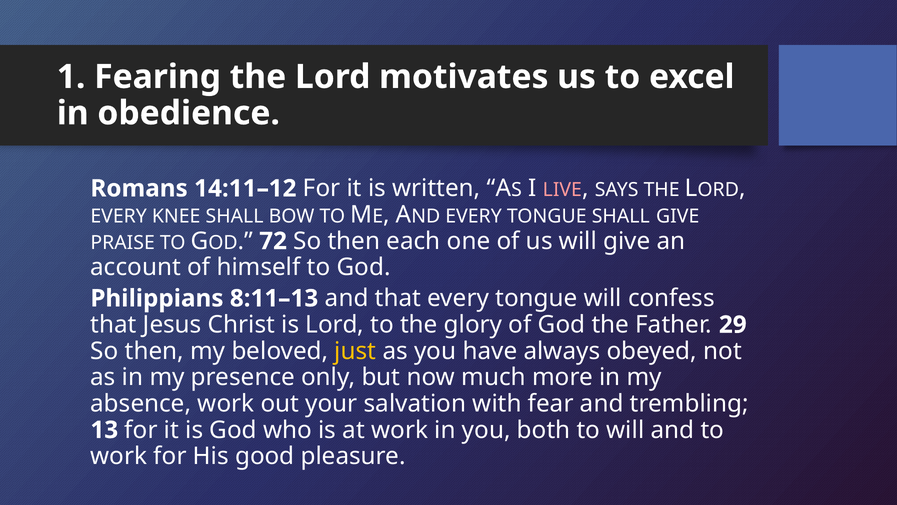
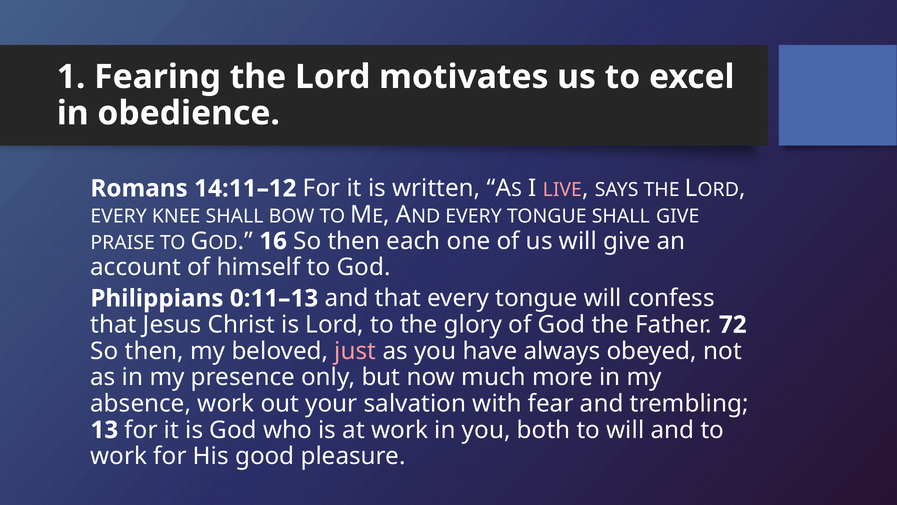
72: 72 -> 16
8:11–13: 8:11–13 -> 0:11–13
29: 29 -> 72
just colour: yellow -> pink
